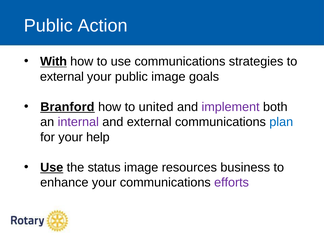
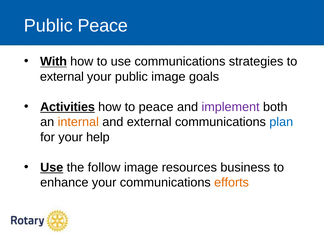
Public Action: Action -> Peace
Branford: Branford -> Activities
to united: united -> peace
internal colour: purple -> orange
status: status -> follow
efforts colour: purple -> orange
